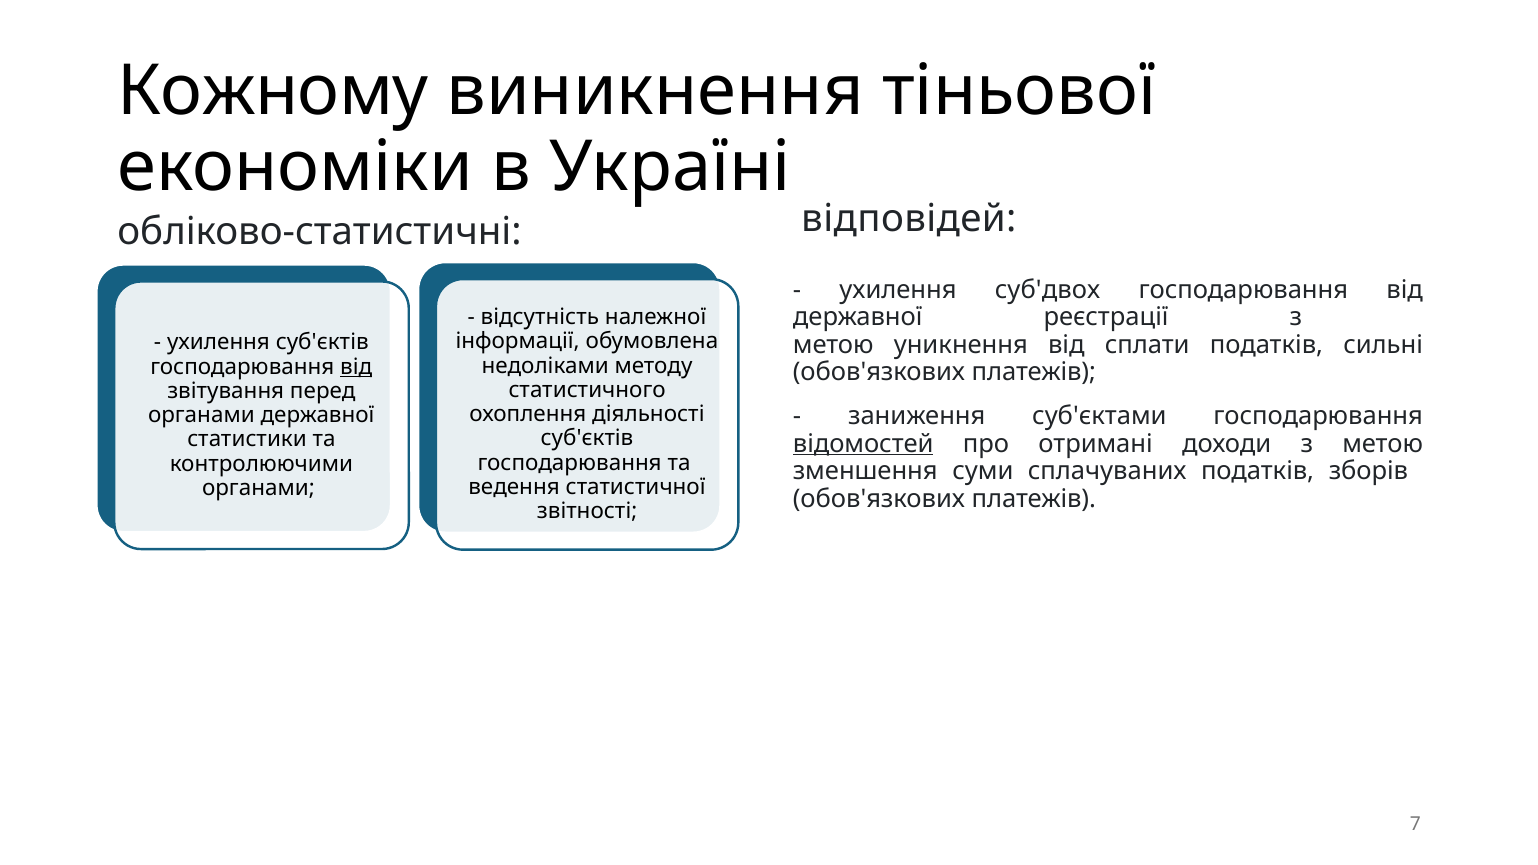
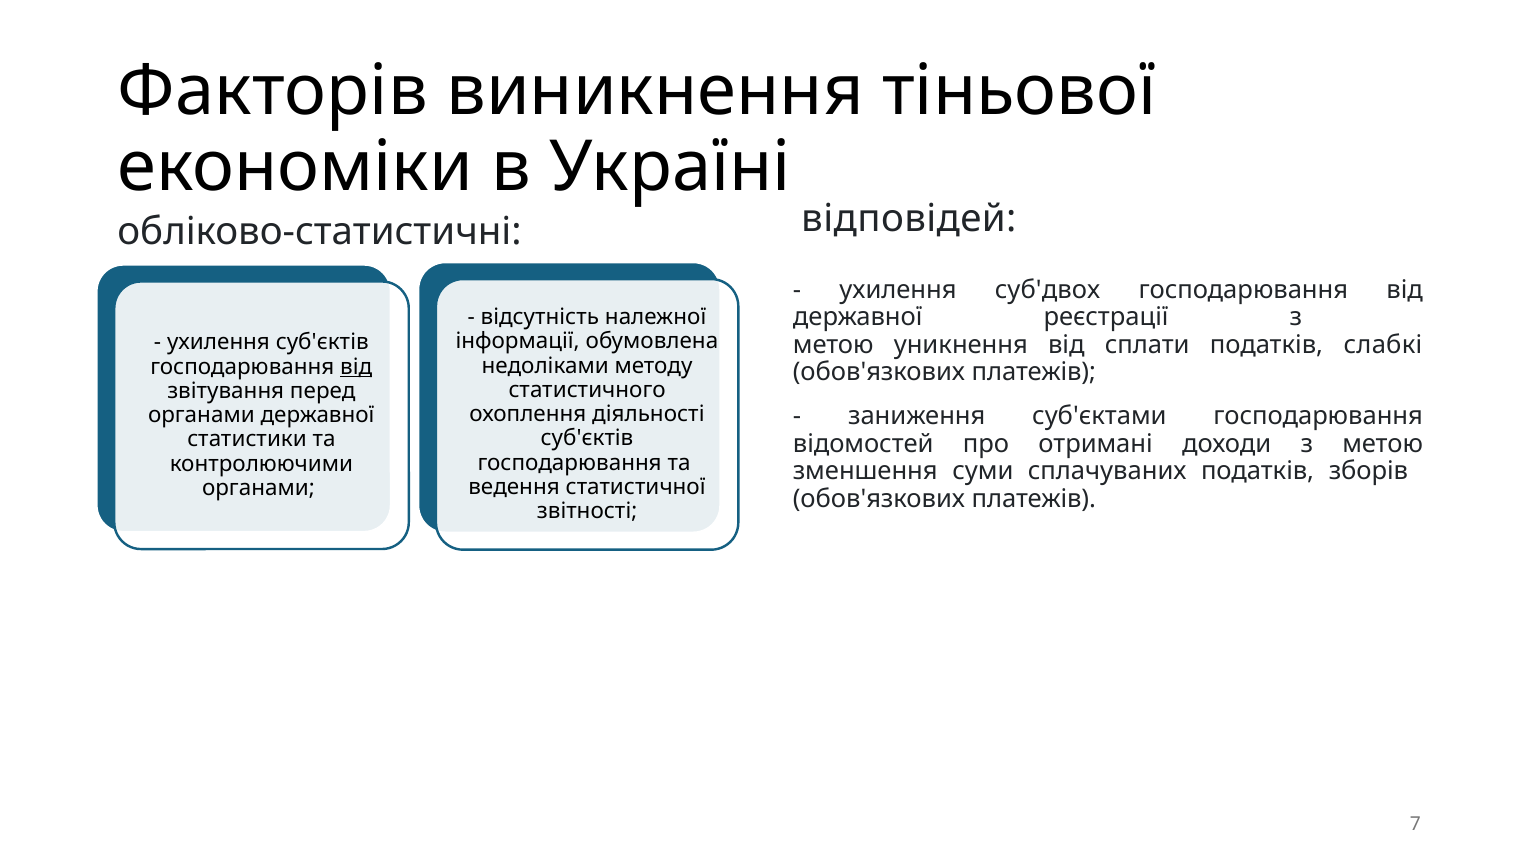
Кожному: Кожному -> Факторів
сильні: сильні -> слабкі
відомостей underline: present -> none
